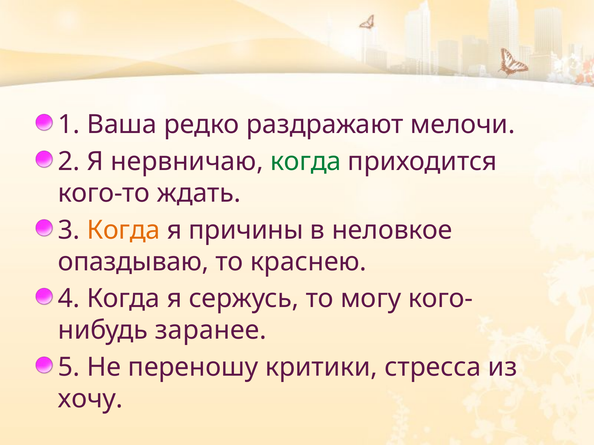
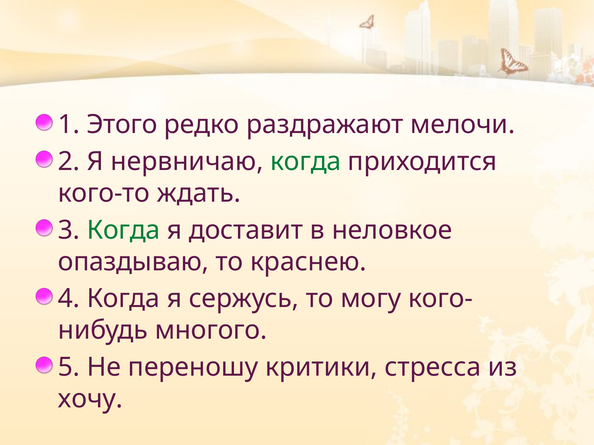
Ваша: Ваша -> Этого
Когда at (124, 230) colour: orange -> green
причины: причины -> доставит
заранее: заранее -> многого
